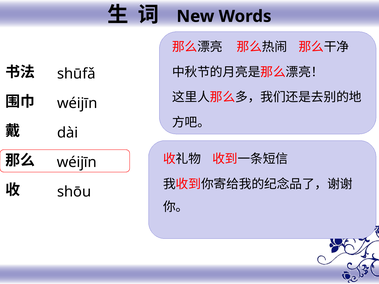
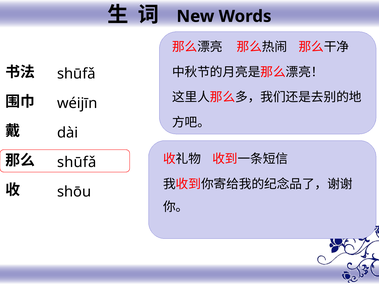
wéijīn at (77, 162): wéijīn -> shūfǎ
